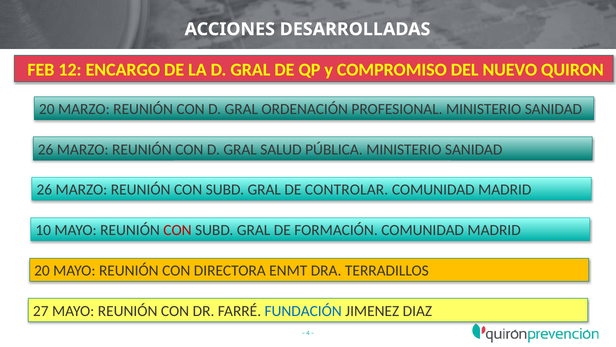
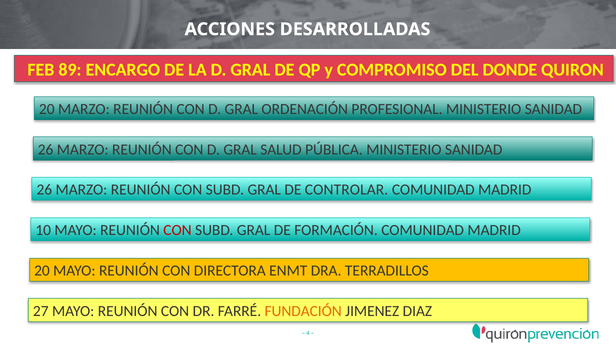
12: 12 -> 89
NUEVO: NUEVO -> DONDE
FUNDACIÓN colour: blue -> orange
